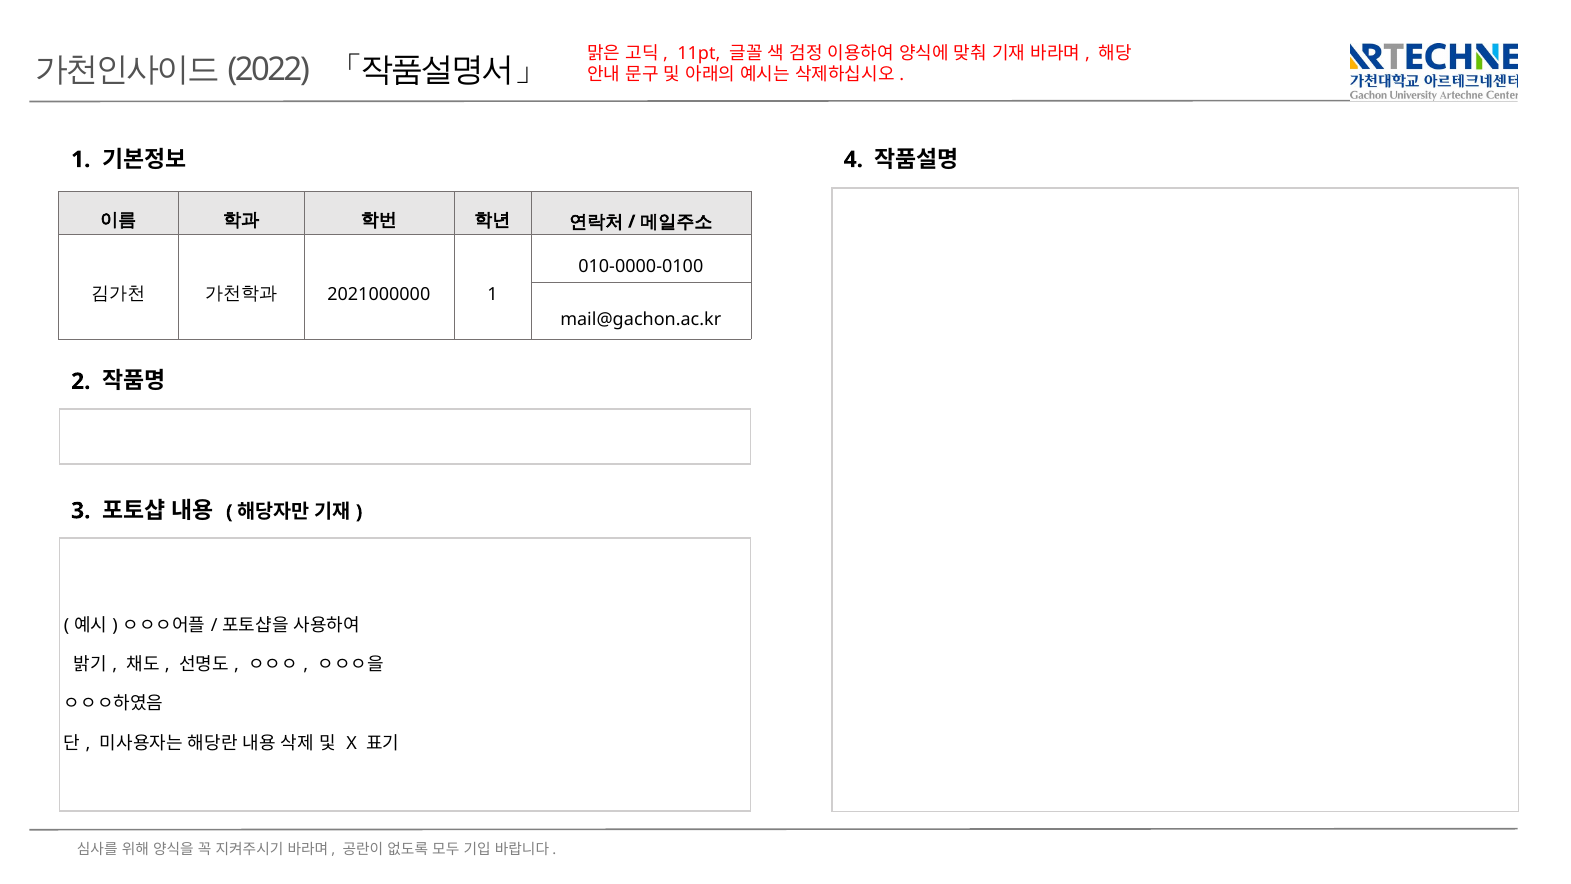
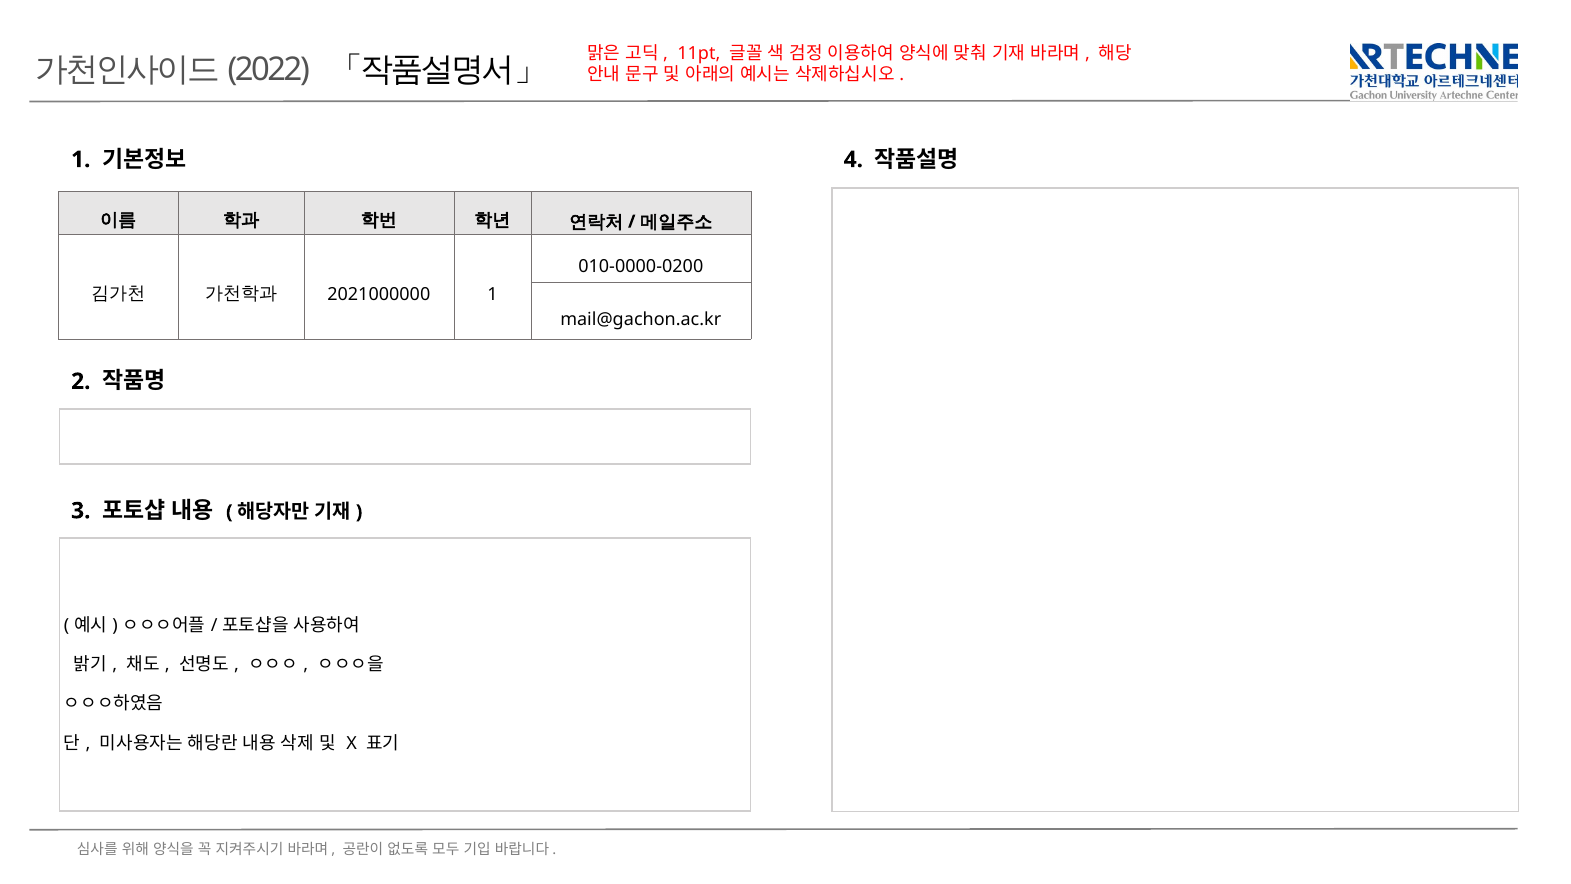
010-0000-0100: 010-0000-0100 -> 010-0000-0200
